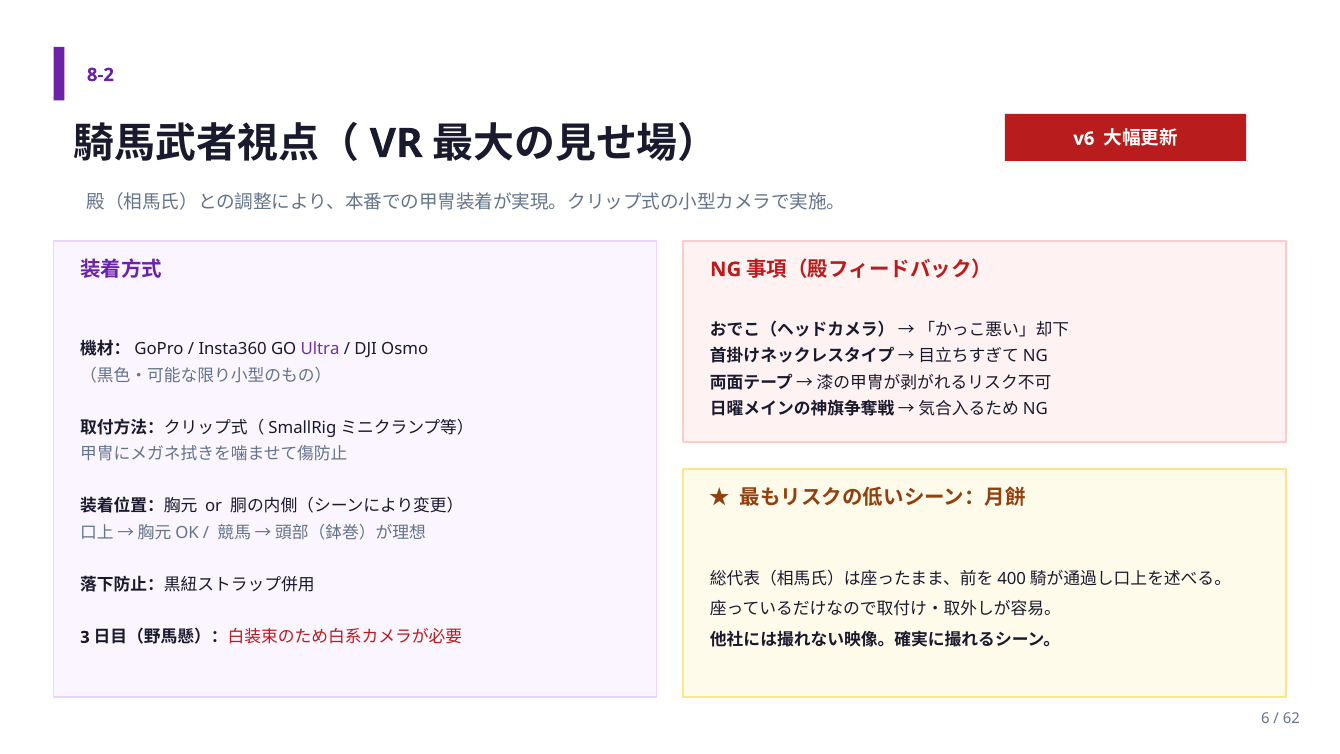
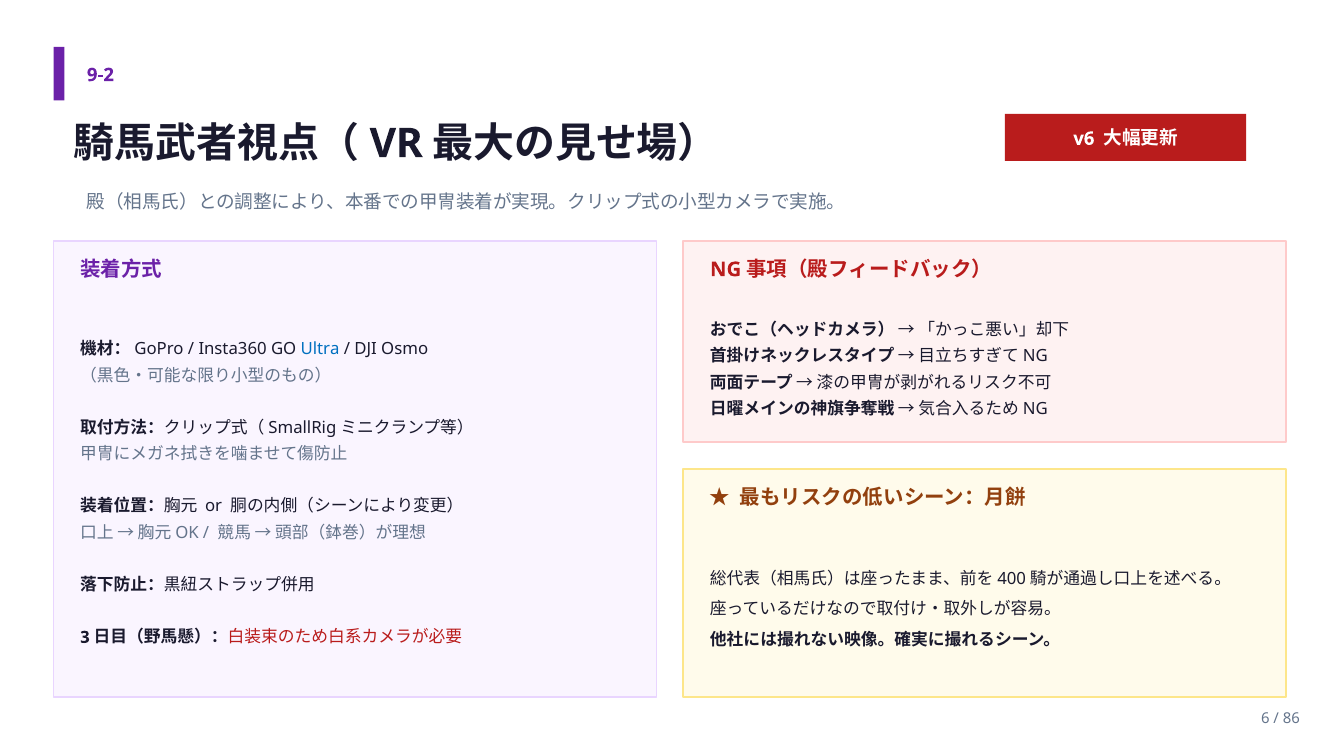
8-2: 8-2 -> 9-2
Ultra colour: purple -> blue
62: 62 -> 86
